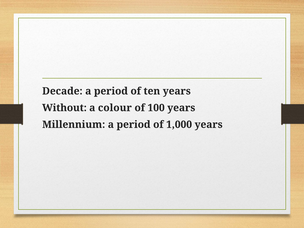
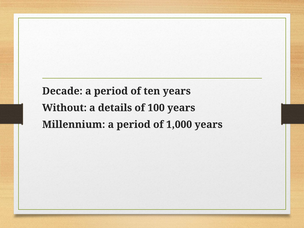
colour: colour -> details
